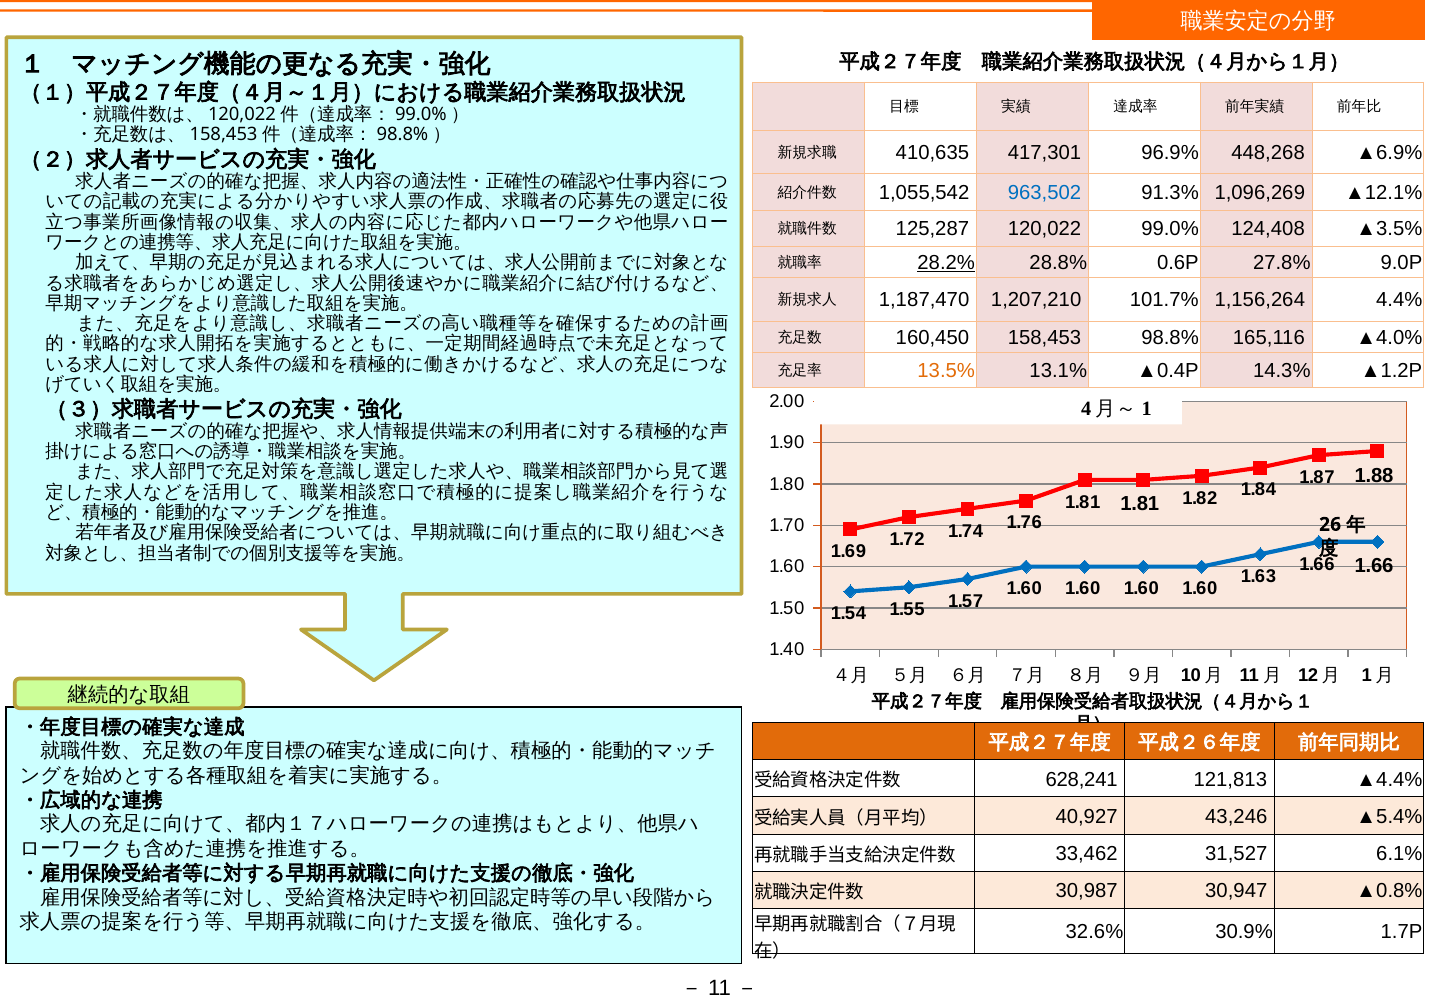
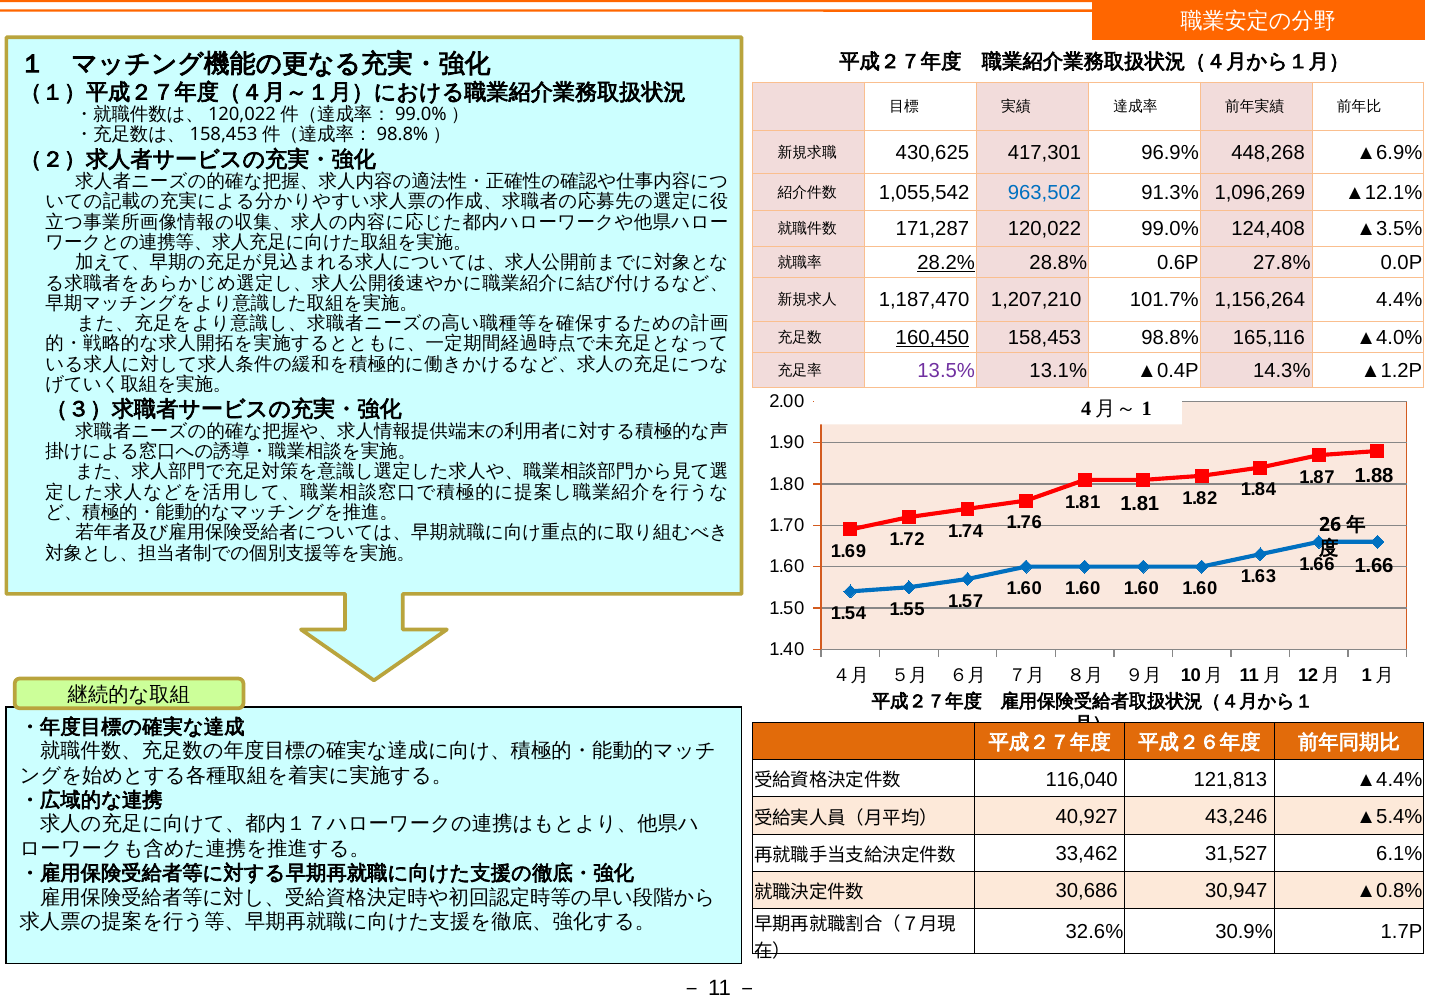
410,635: 410,635 -> 430,625
125,287: 125,287 -> 171,287
9.0P: 9.0P -> 0.0P
160,450 underline: none -> present
13.5% colour: orange -> purple
628,241: 628,241 -> 116,040
30,987: 30,987 -> 30,686
